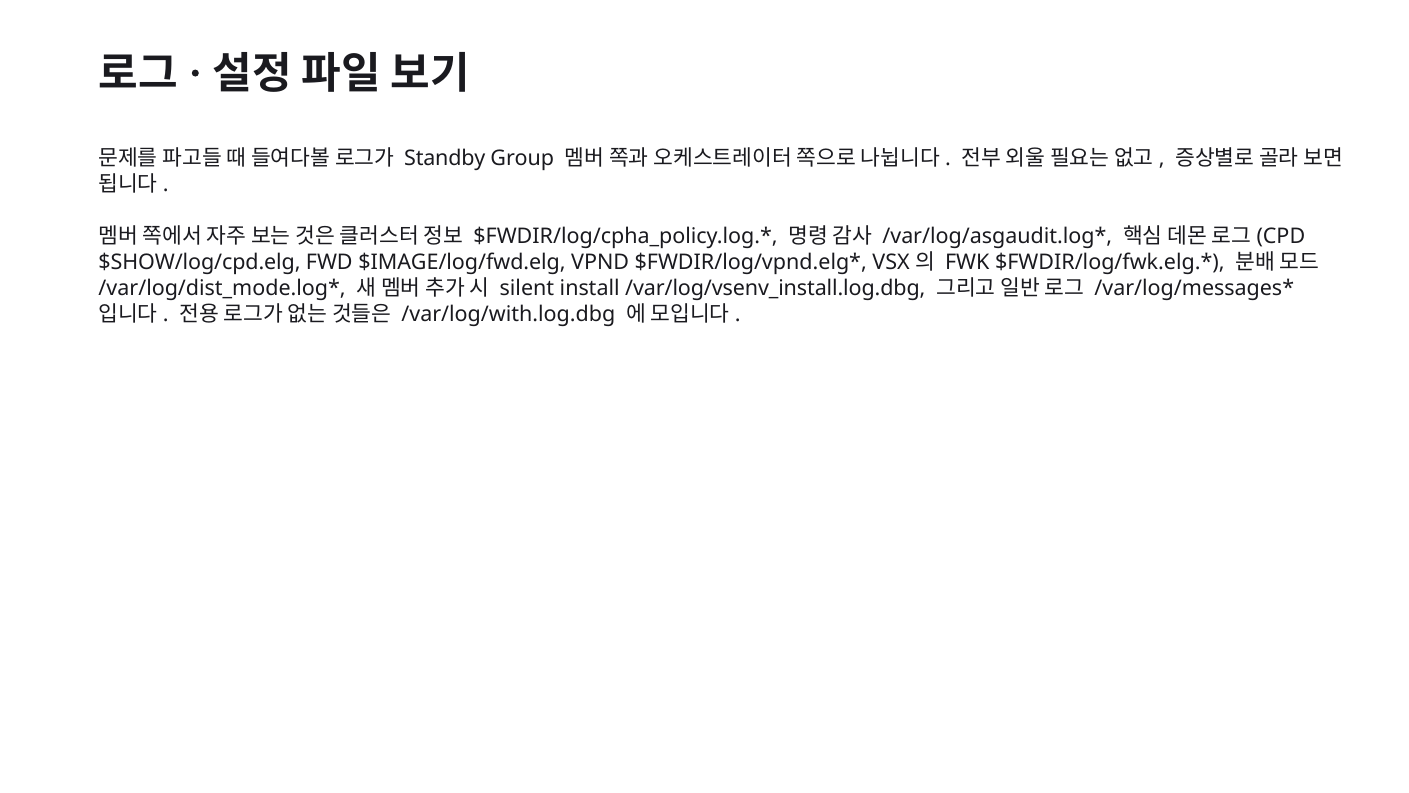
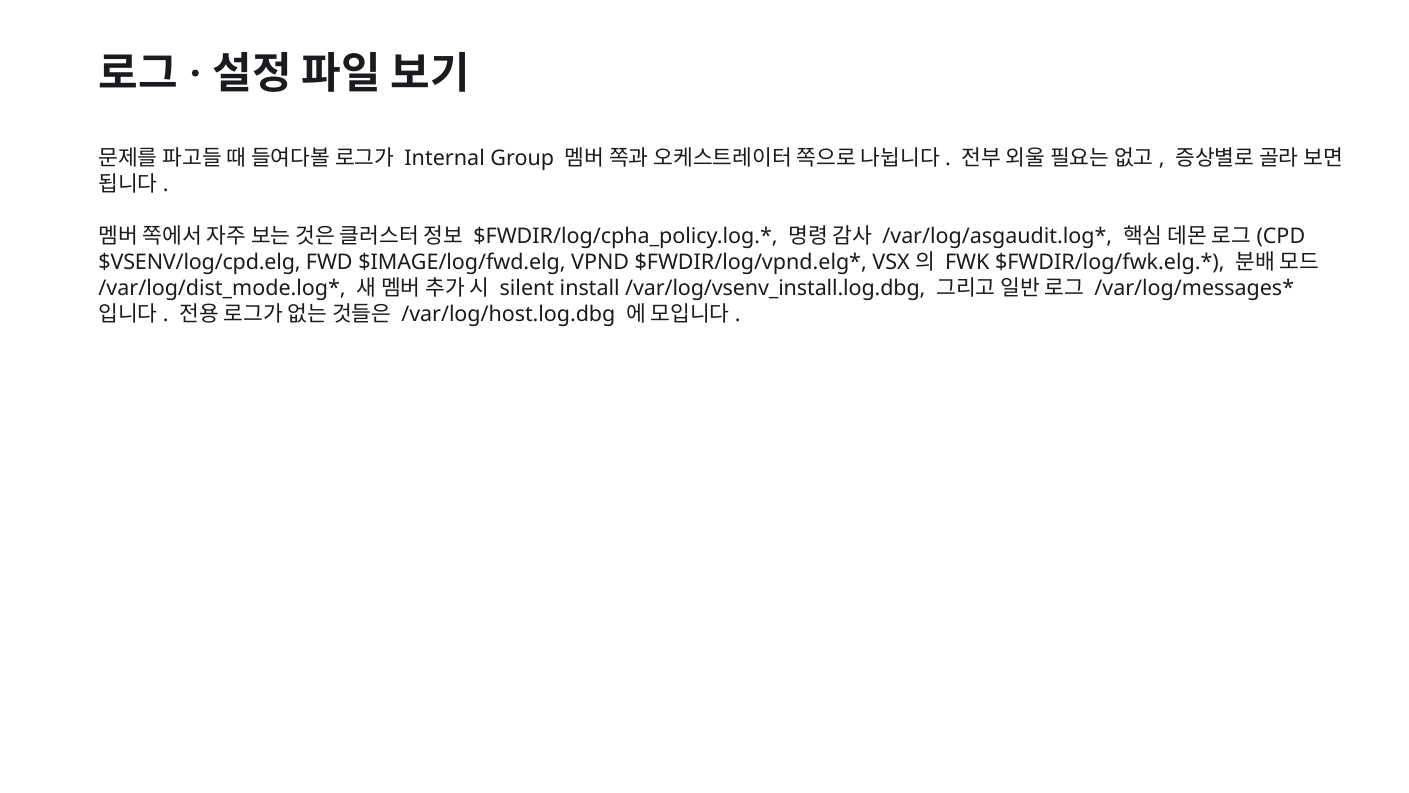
Standby: Standby -> Internal
$SHOW/log/cpd.elg: $SHOW/log/cpd.elg -> $VSENV/log/cpd.elg
/var/log/with.log.dbg: /var/log/with.log.dbg -> /var/log/host.log.dbg
